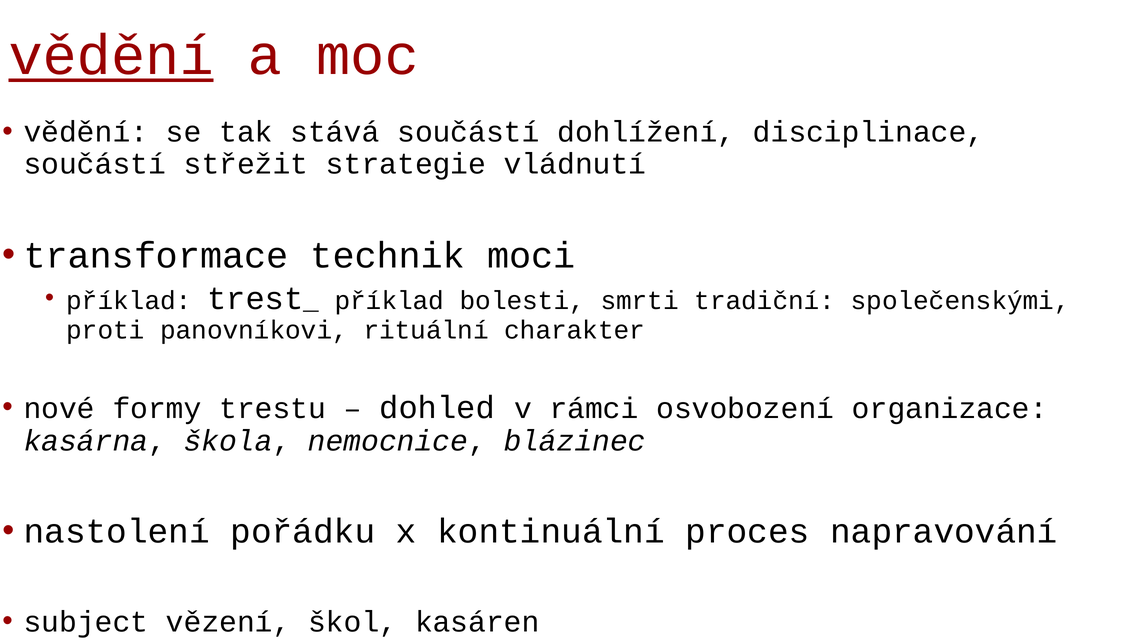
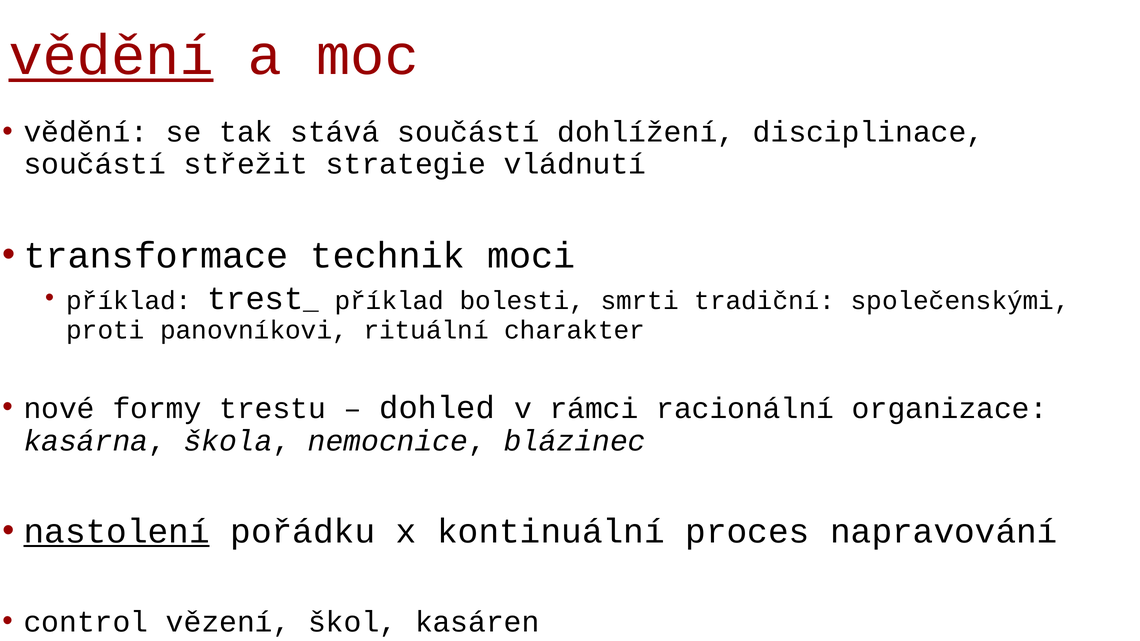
osvobození: osvobození -> racionální
nastolení underline: none -> present
subject: subject -> control
